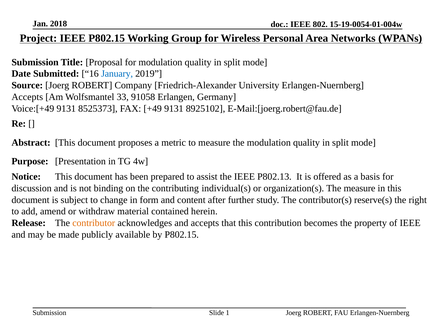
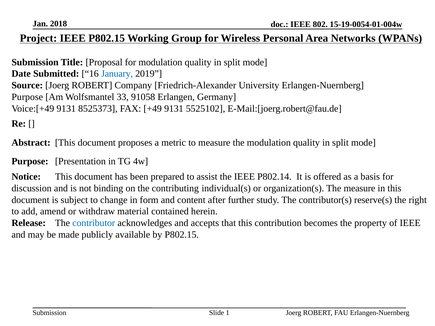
Accepts at (27, 97): Accepts -> Purpose
8925102: 8925102 -> 5525102
P802.13: P802.13 -> P802.14
contributor colour: orange -> blue
